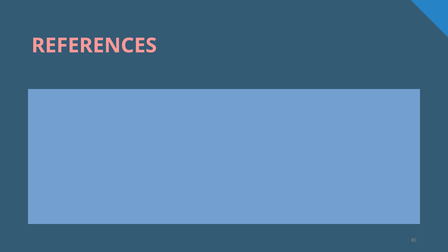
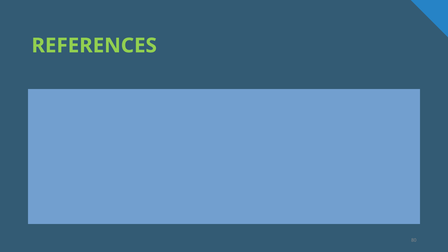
REFERENCES colour: pink -> light green
